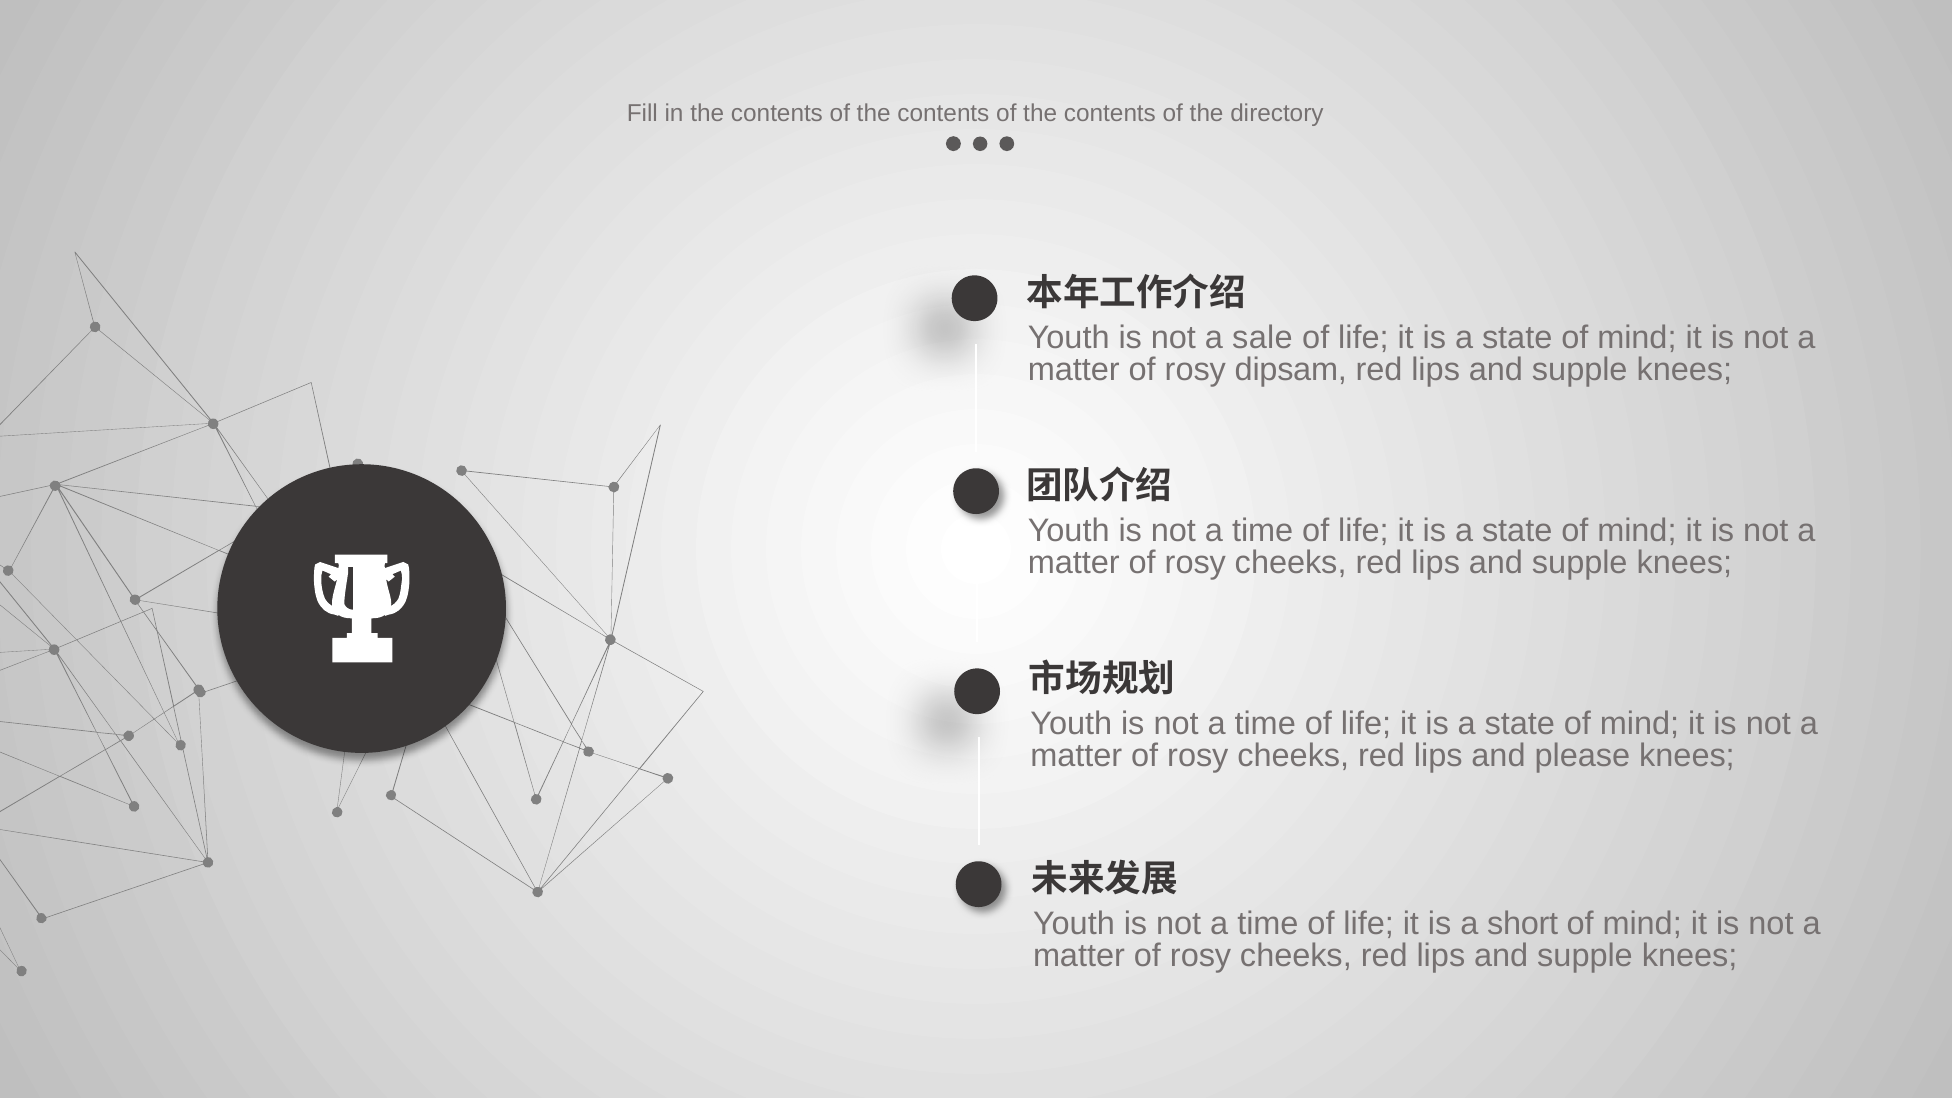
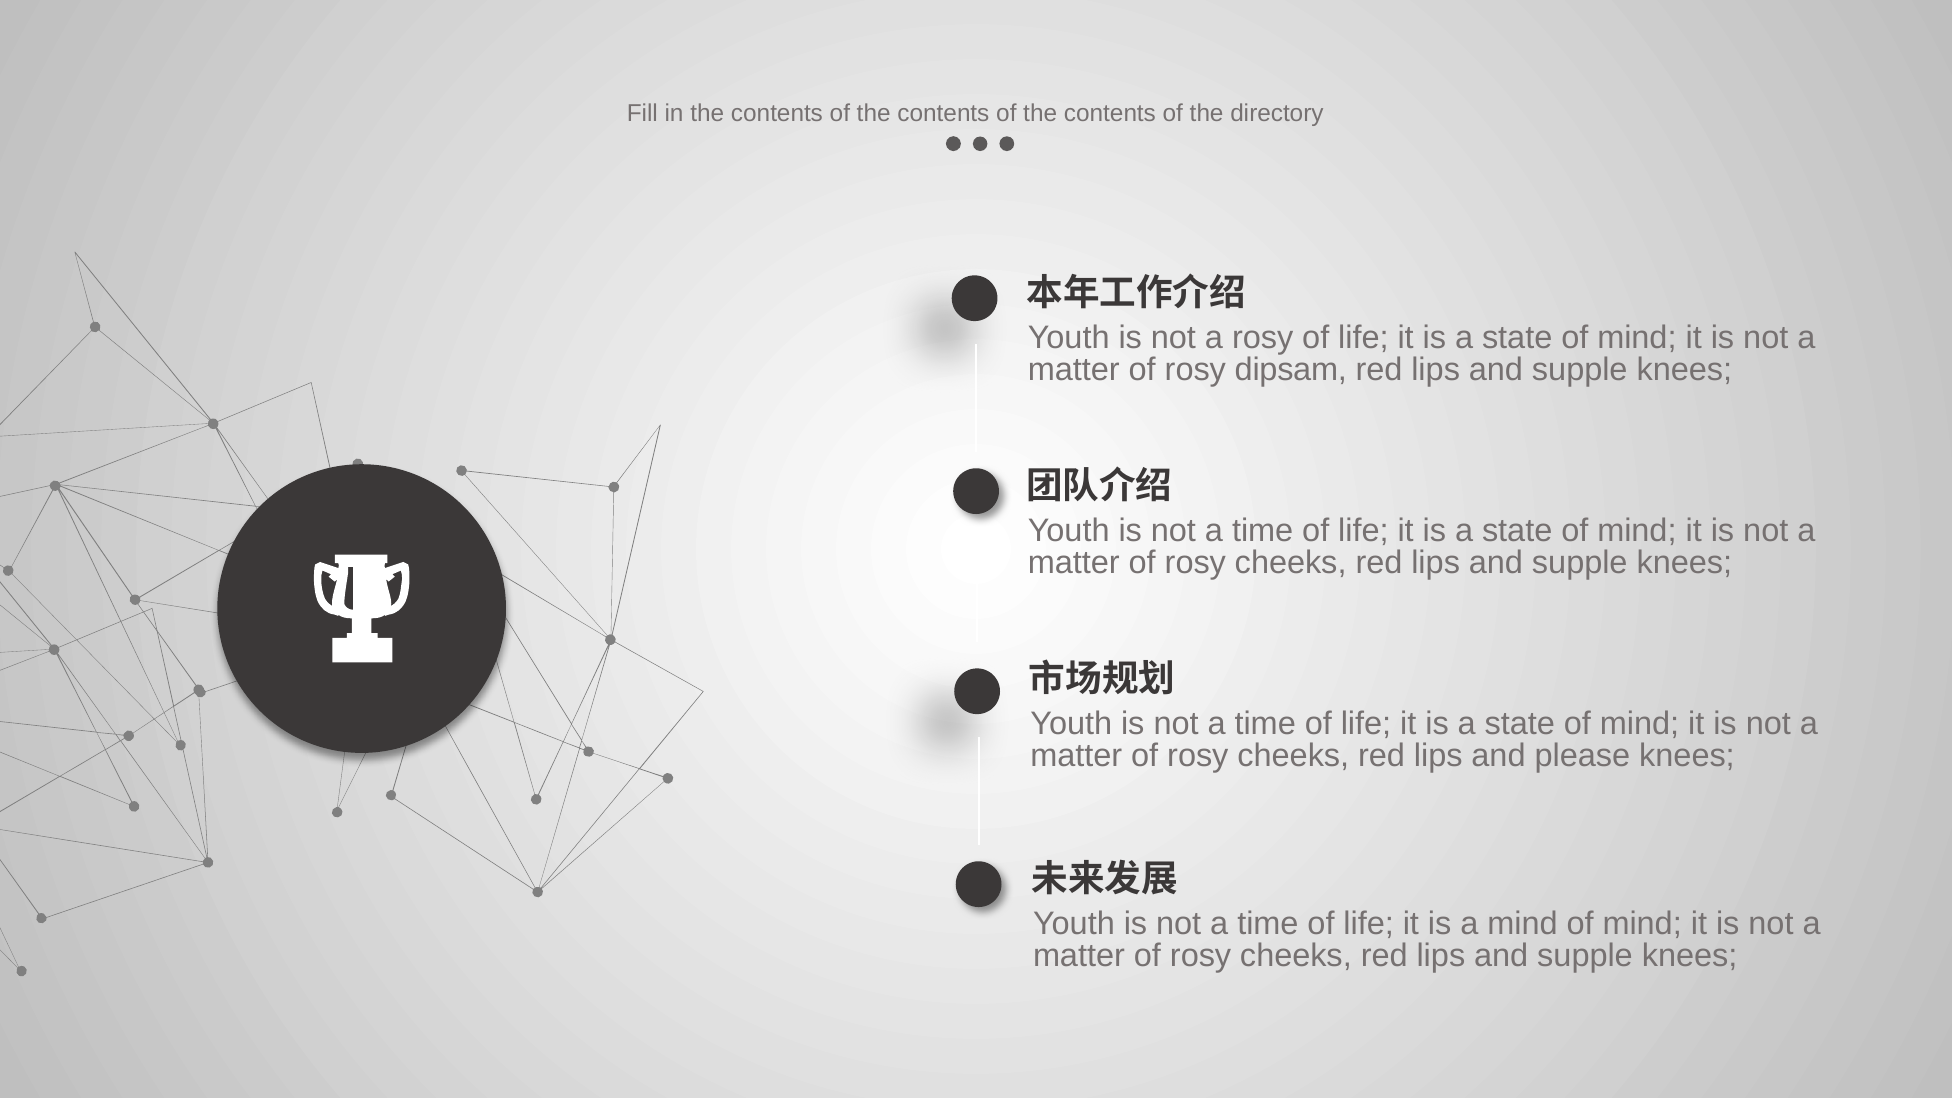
a sale: sale -> rosy
a short: short -> mind
